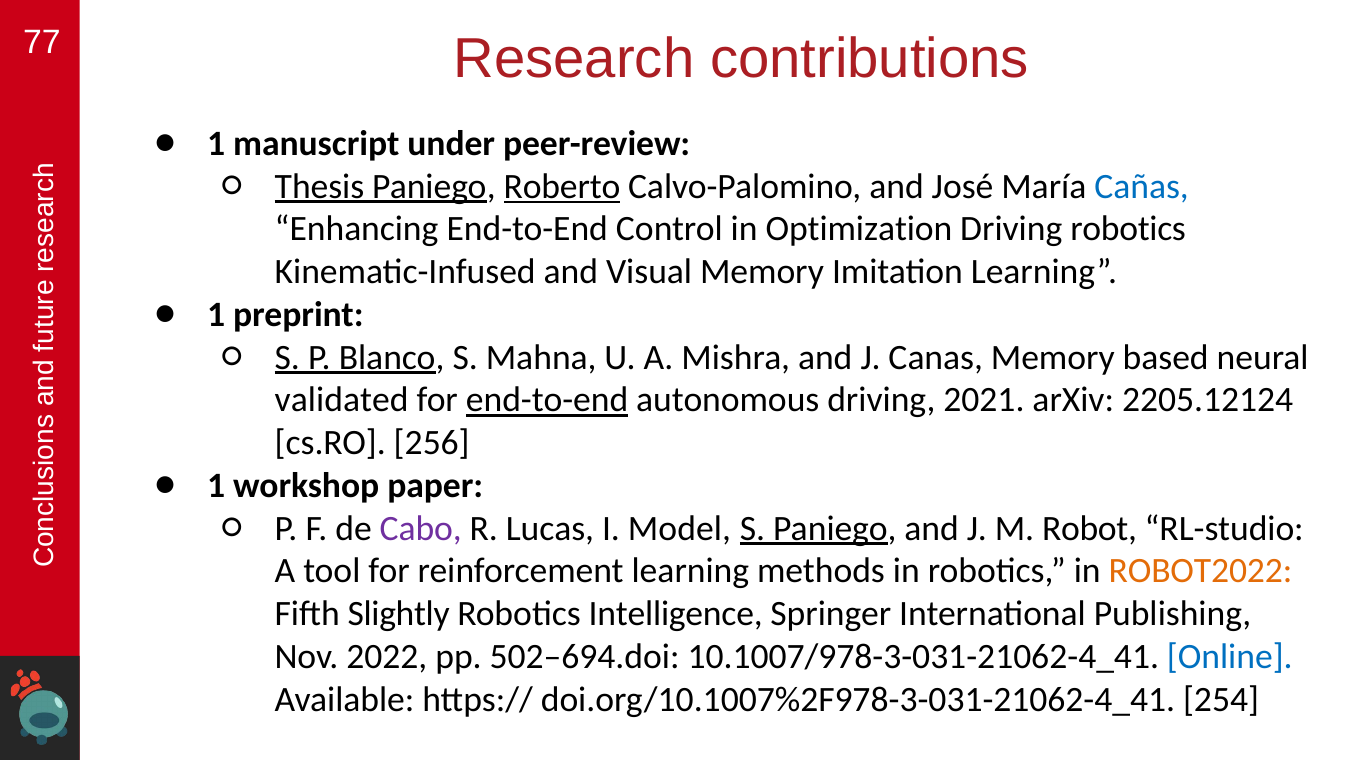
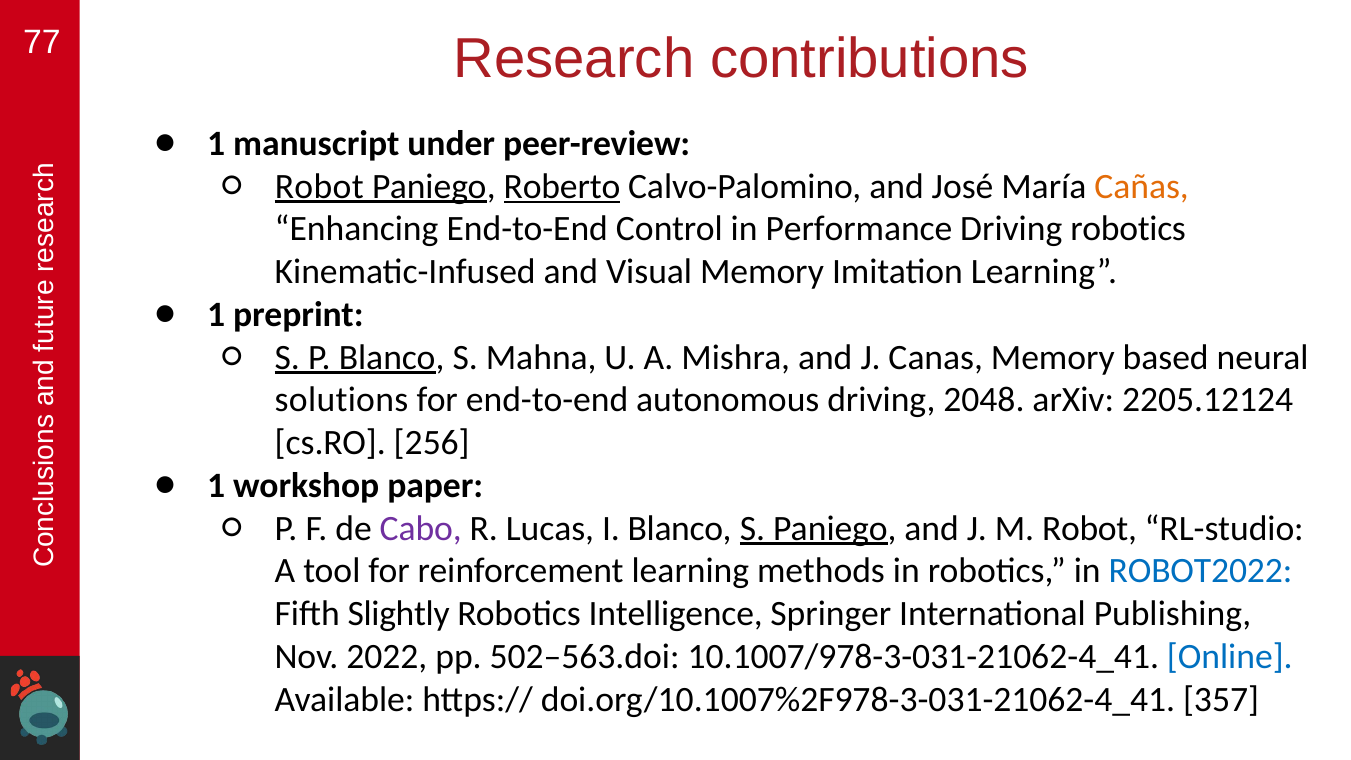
Thesis at (319, 186): Thesis -> Robot
Cañas colour: blue -> orange
Optimization: Optimization -> Performance
validated: validated -> solutions
end-to-end at (547, 400) underline: present -> none
2021: 2021 -> 2048
I Model: Model -> Blanco
ROBOT2022 colour: orange -> blue
502–694.doi: 502–694.doi -> 502–563.doi
254: 254 -> 357
